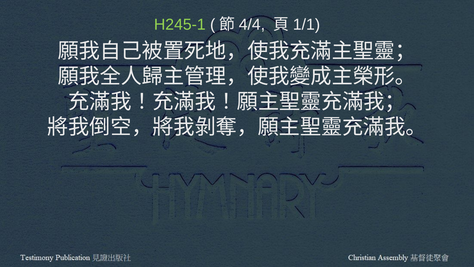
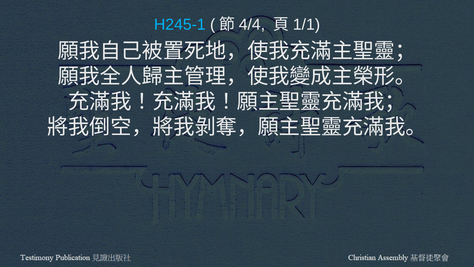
H245-1 colour: light green -> light blue
